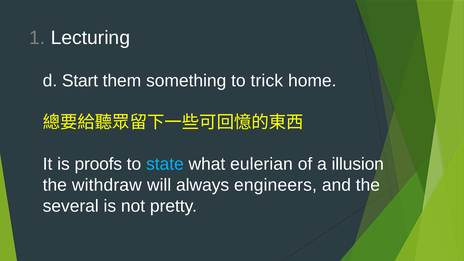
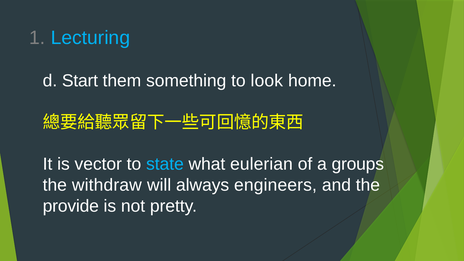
Lecturing colour: white -> light blue
trick: trick -> look
proofs: proofs -> vector
illusion: illusion -> groups
several: several -> provide
